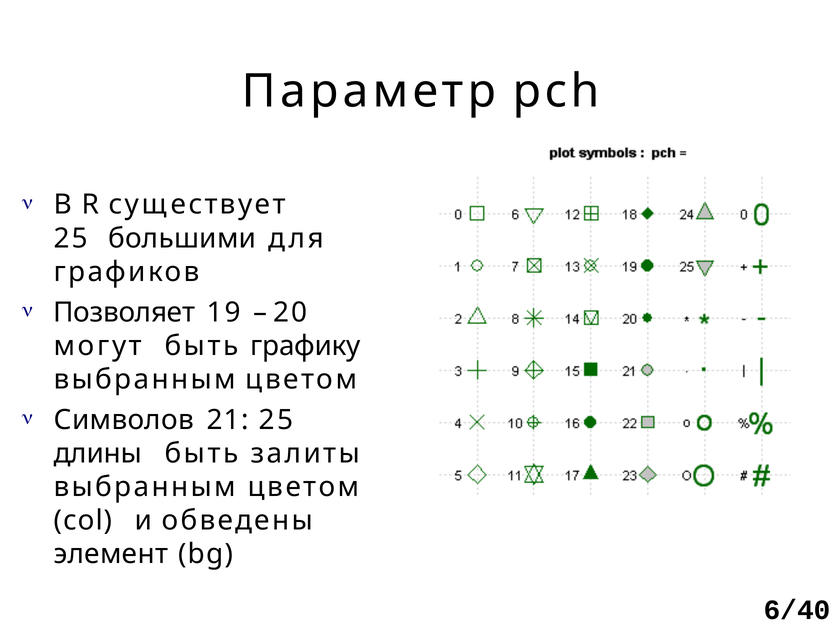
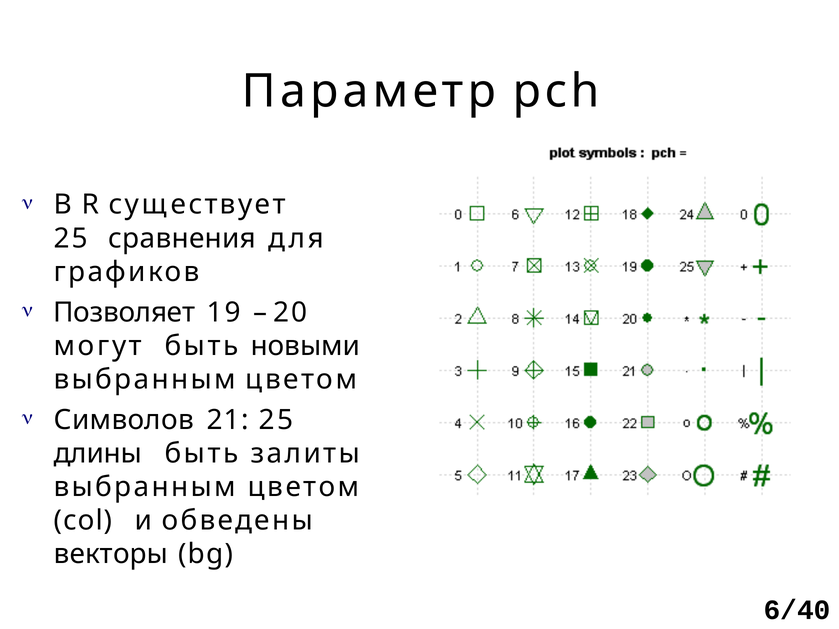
большими: большими -> сравнения
графику: графику -> новыми
элемент: элемент -> векторы
